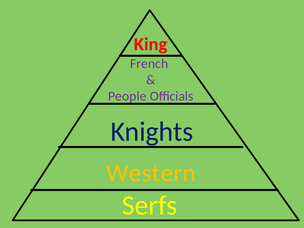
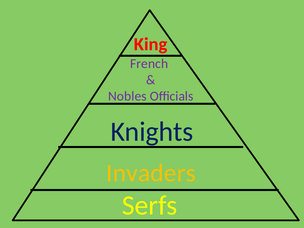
People: People -> Nobles
Western: Western -> Invaders
